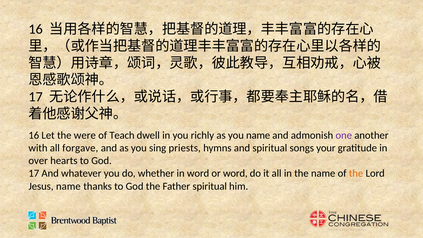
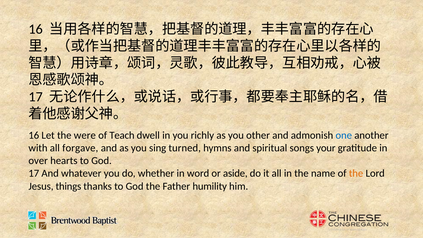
you name: name -> other
one colour: purple -> blue
priests: priests -> turned
or word: word -> aside
Jesus name: name -> things
Father spiritual: spiritual -> humility
